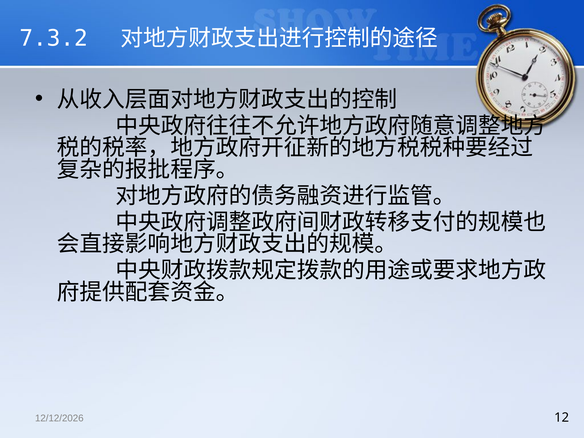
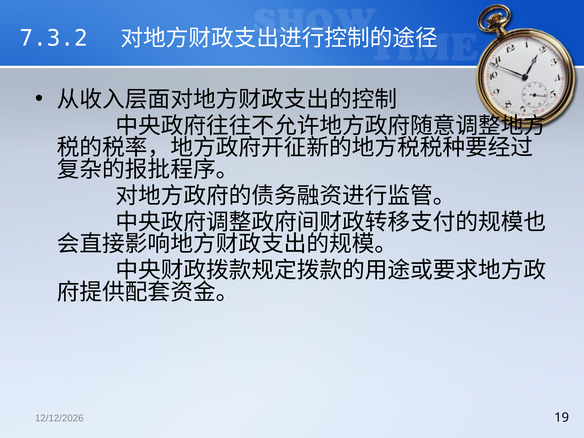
12: 12 -> 19
